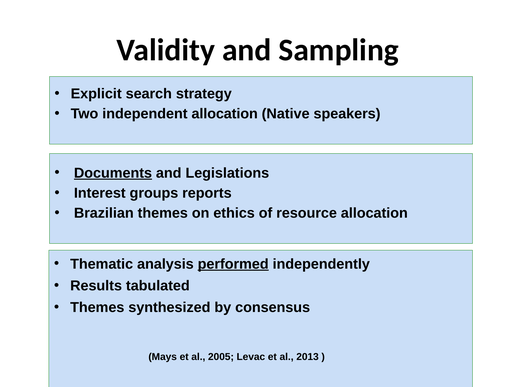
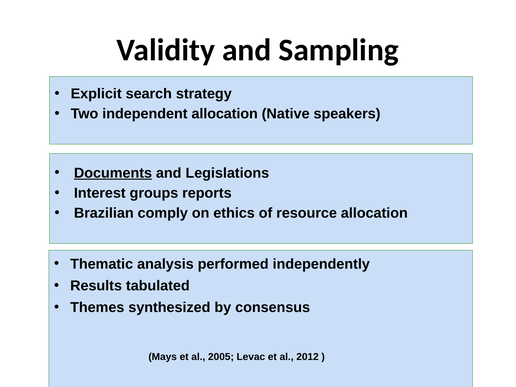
Brazilian themes: themes -> comply
performed underline: present -> none
2013: 2013 -> 2012
